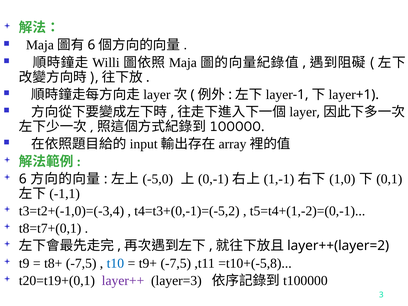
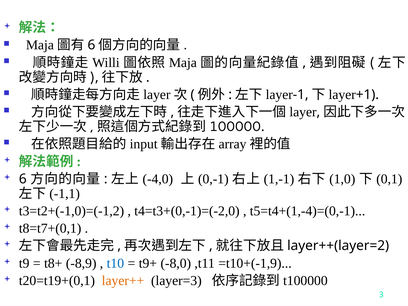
-5,0: -5,0 -> -4,0
t3=t2+(-1,0)=(-3,4: t3=t2+(-1,0)=(-3,4 -> t3=t2+(-1,0)=(-1,2
t4=t3+(0,-1)=(-5,2: t4=t3+(0,-1)=(-5,2 -> t4=t3+(0,-1)=(-2,0
t5=t4+(1,-2)=(0,-1: t5=t4+(1,-2)=(0,-1 -> t5=t4+(1,-4)=(0,-1
t8+ -7,5: -7,5 -> -8,9
t9+ -7,5: -7,5 -> -8,0
=t10+(-5,8: =t10+(-5,8 -> =t10+(-1,9
layer++ colour: purple -> orange
